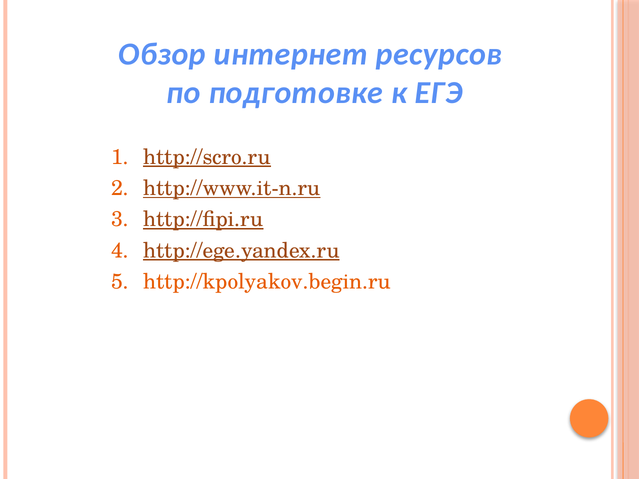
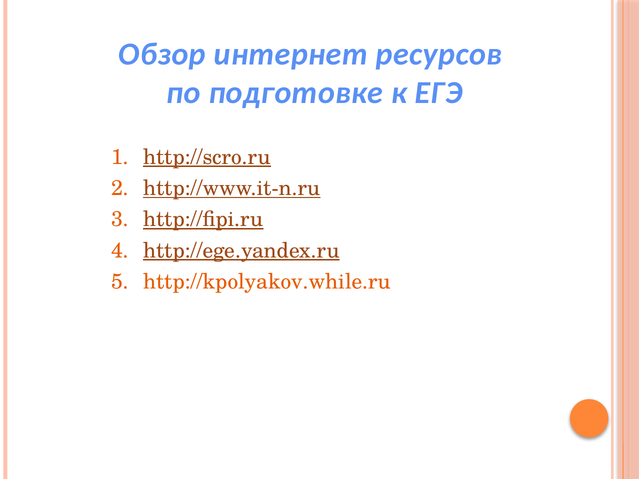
http://kpolyakov.begin.ru: http://kpolyakov.begin.ru -> http://kpolyakov.while.ru
